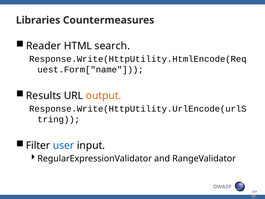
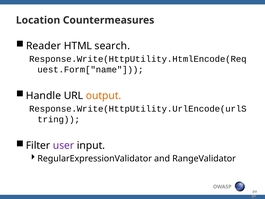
Libraries: Libraries -> Location
Results: Results -> Handle
user colour: blue -> purple
